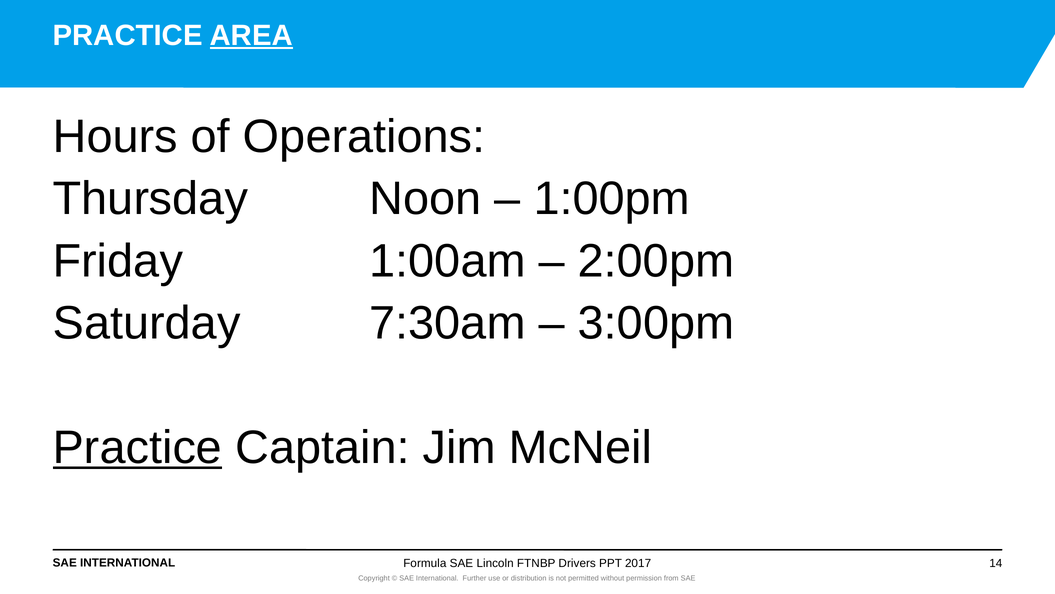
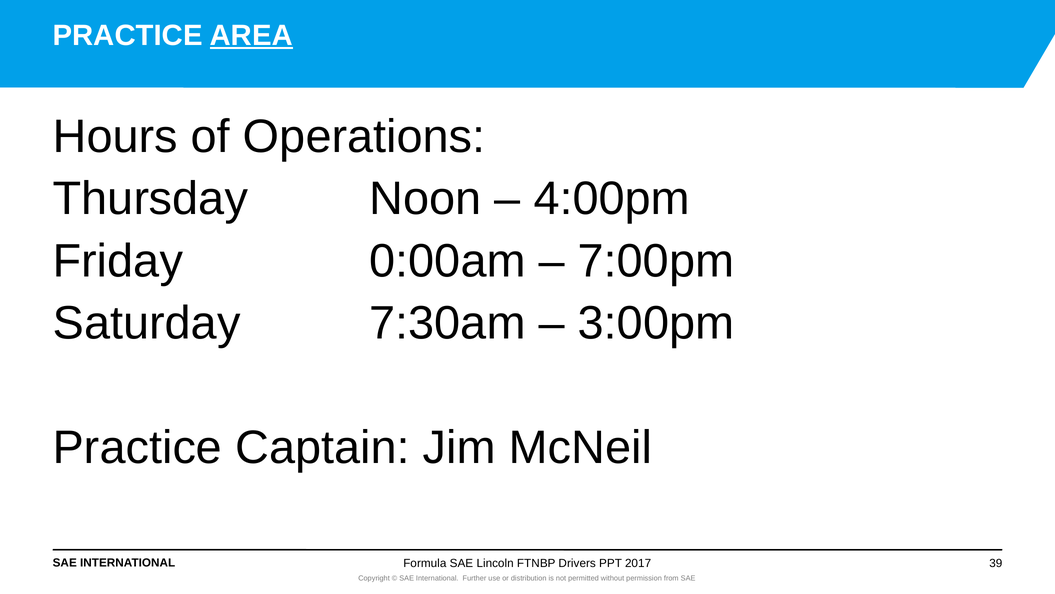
1:00pm: 1:00pm -> 4:00pm
1:00am: 1:00am -> 0:00am
2:00pm: 2:00pm -> 7:00pm
Practice at (137, 447) underline: present -> none
14: 14 -> 39
